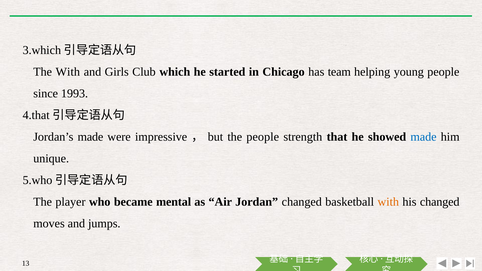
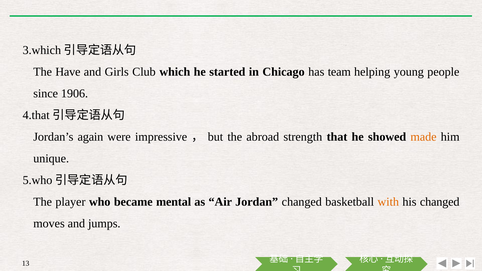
The With: With -> Have
1993: 1993 -> 1906
Jordan’s made: made -> again
the people: people -> abroad
made at (424, 137) colour: blue -> orange
